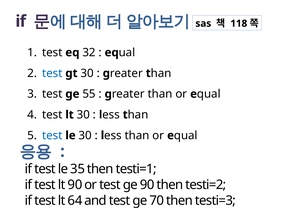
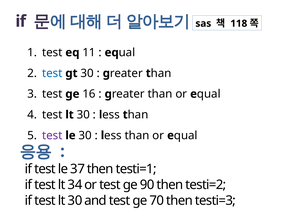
32: 32 -> 11
55: 55 -> 16
test at (52, 135) colour: blue -> purple
35: 35 -> 37
lt 90: 90 -> 34
if test lt 64: 64 -> 30
